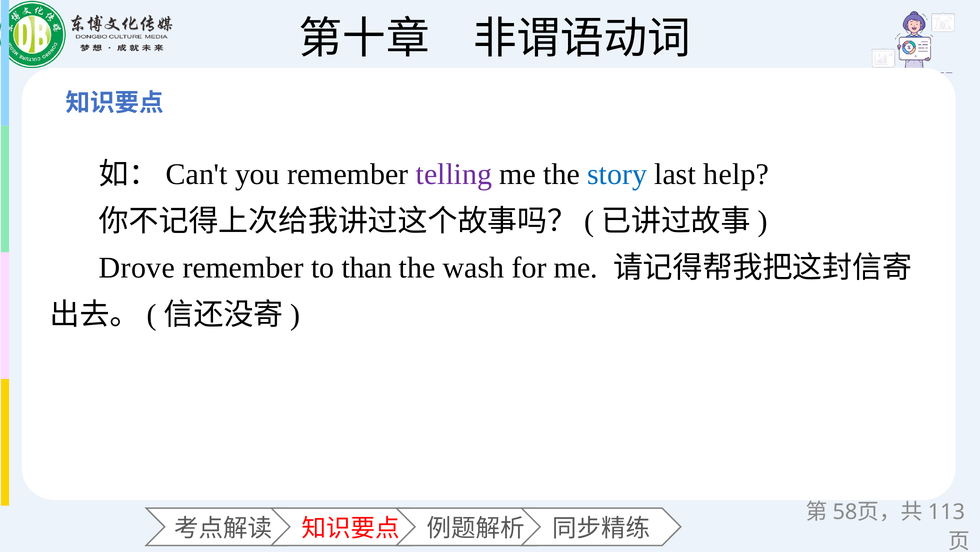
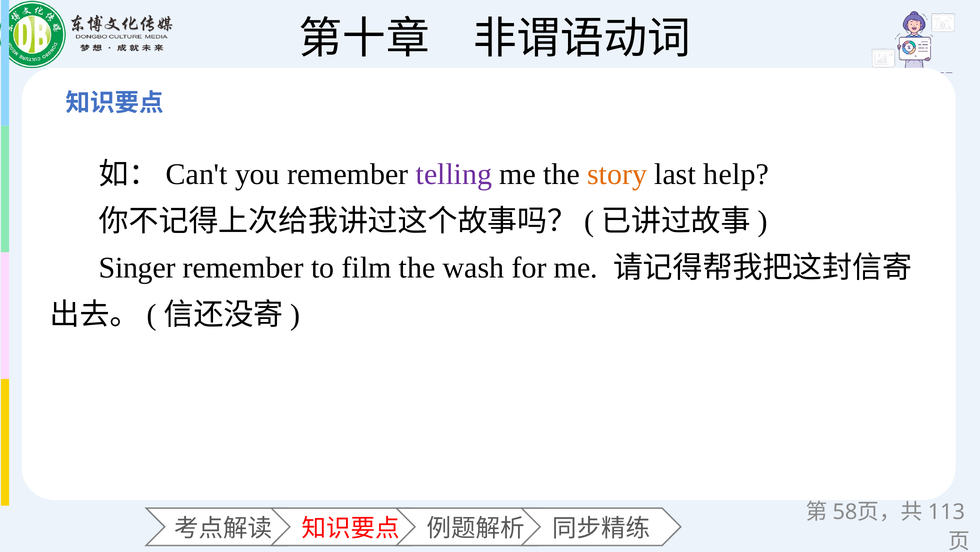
story colour: blue -> orange
Drove: Drove -> Singer
than: than -> film
